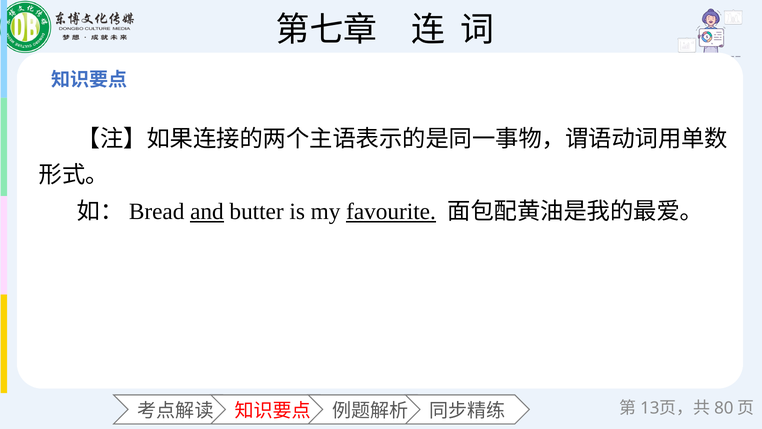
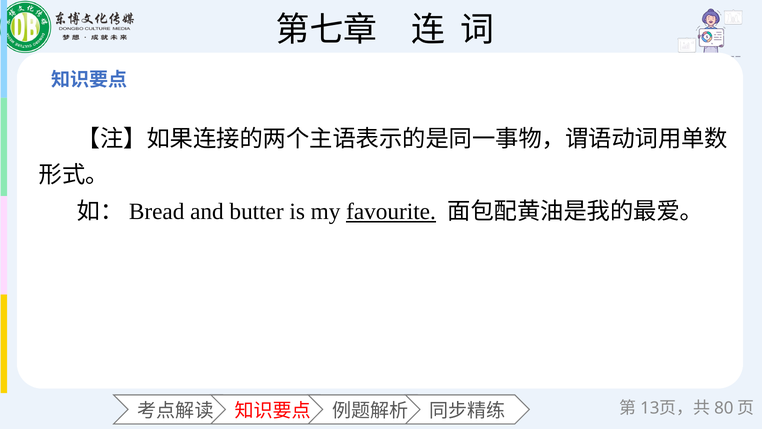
and underline: present -> none
